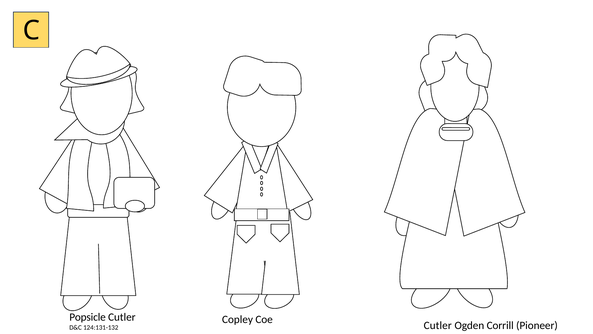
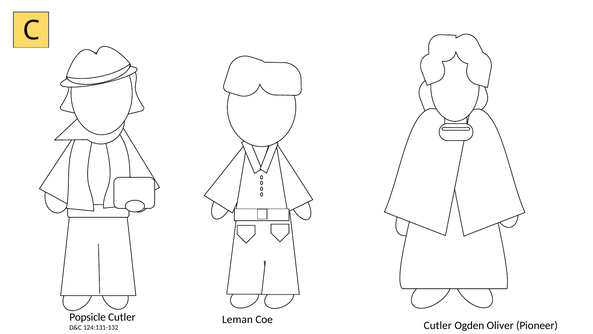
Copley: Copley -> Leman
Corrill: Corrill -> Oliver
